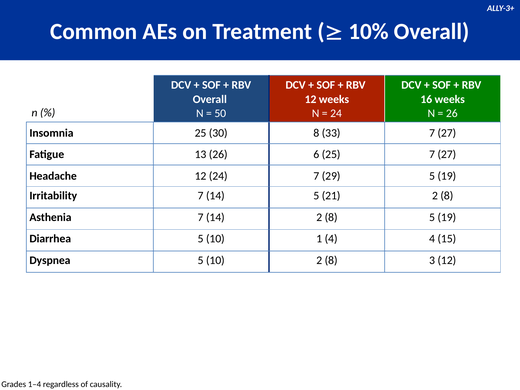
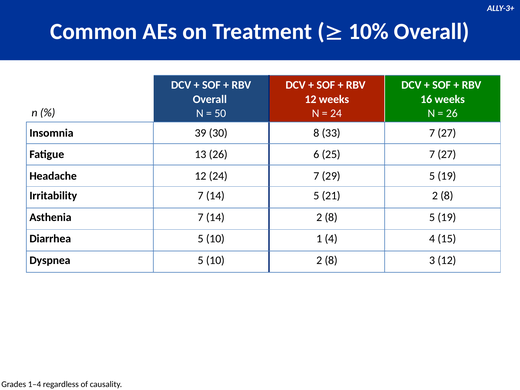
Insomnia 25: 25 -> 39
